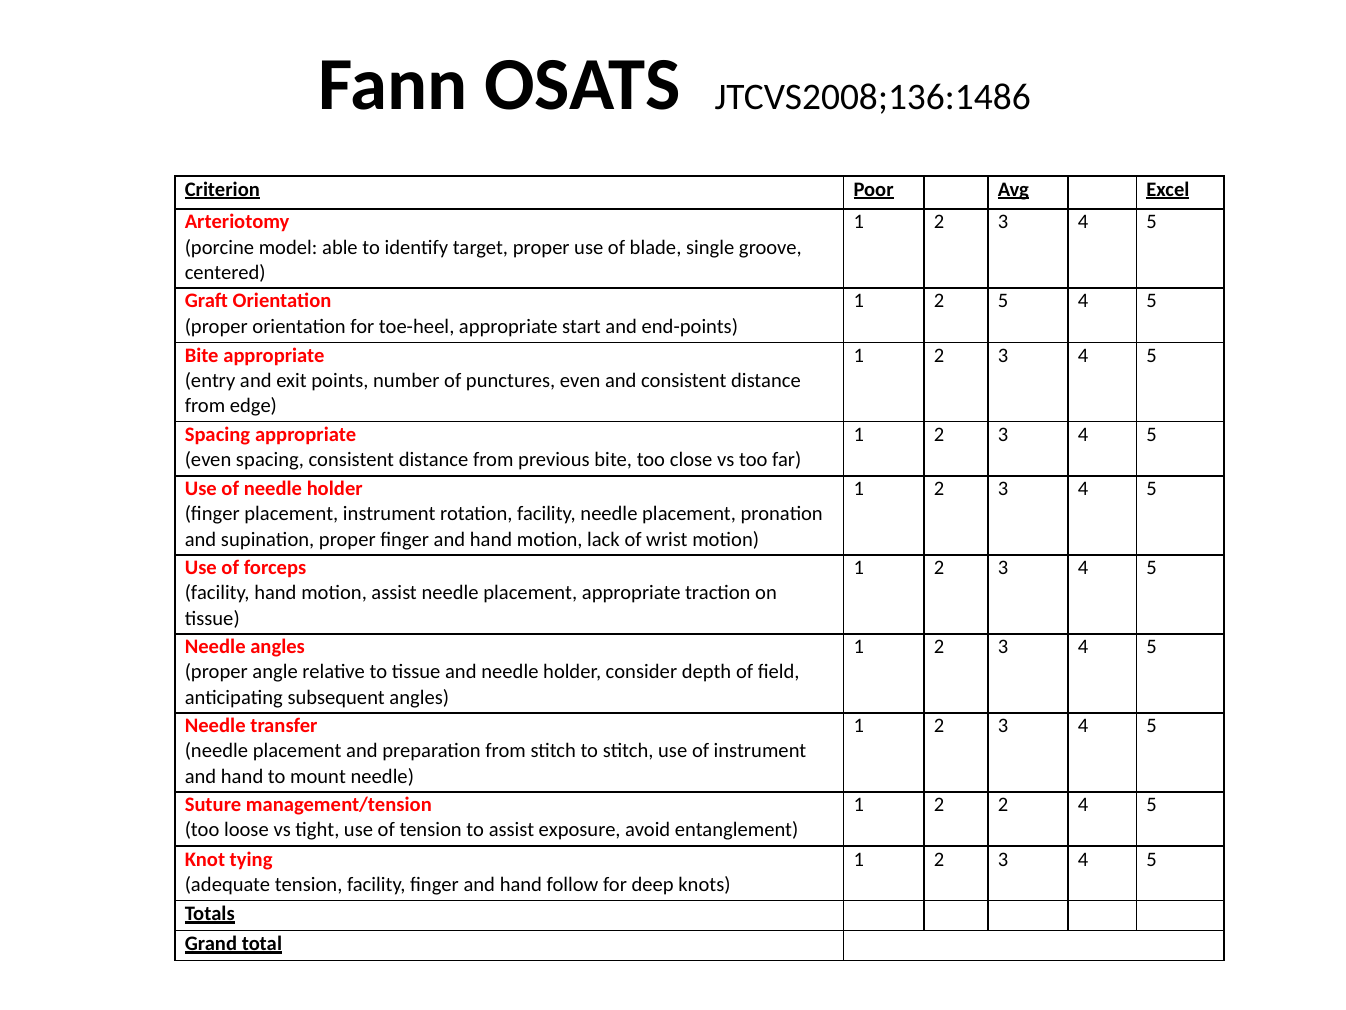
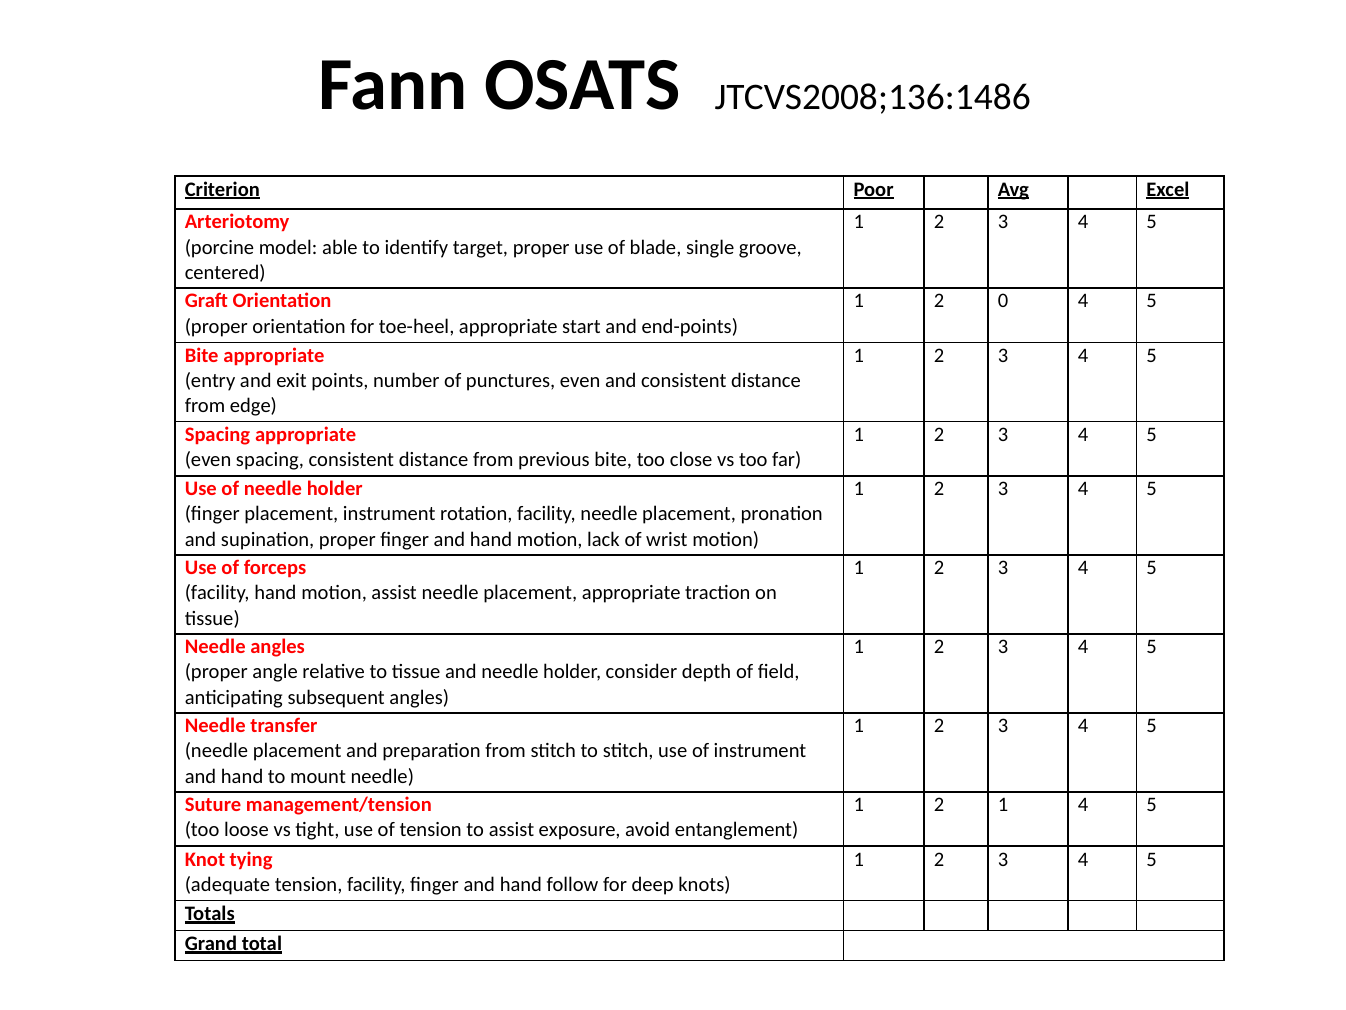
2 5: 5 -> 0
2 2: 2 -> 1
